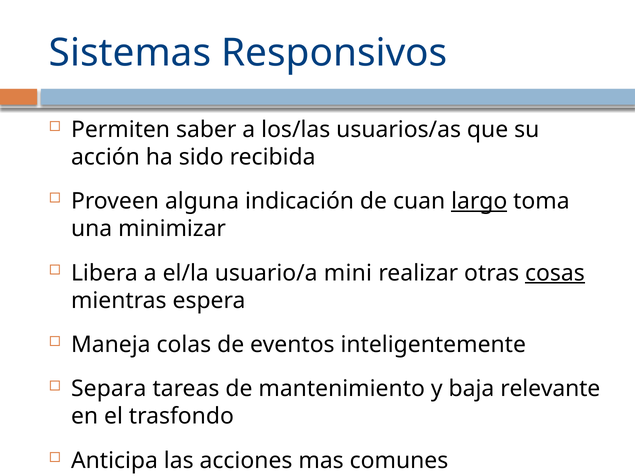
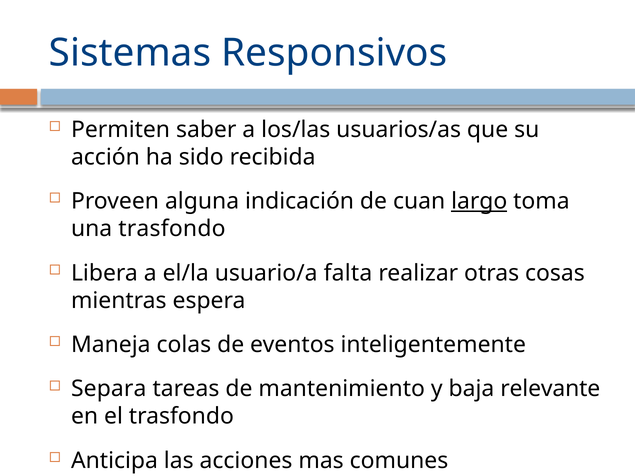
una minimizar: minimizar -> trasfondo
mini: mini -> falta
cosas underline: present -> none
